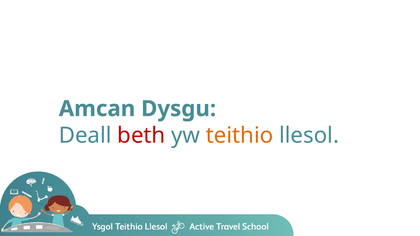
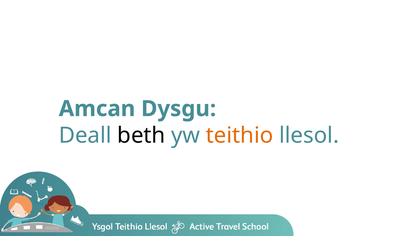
beth colour: red -> black
